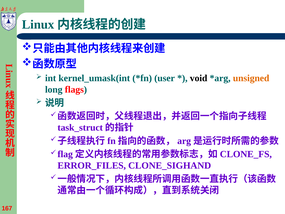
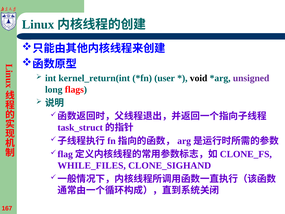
kernel_umask(int: kernel_umask(int -> kernel_return(int
unsigned colour: orange -> purple
ERROR_FILES: ERROR_FILES -> WHILE_FILES
